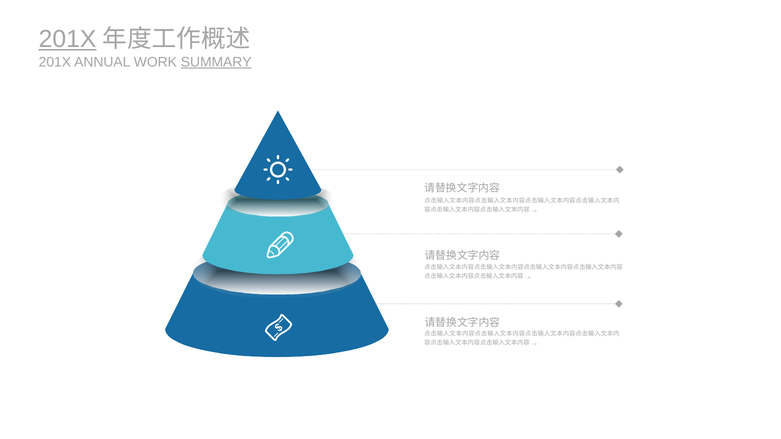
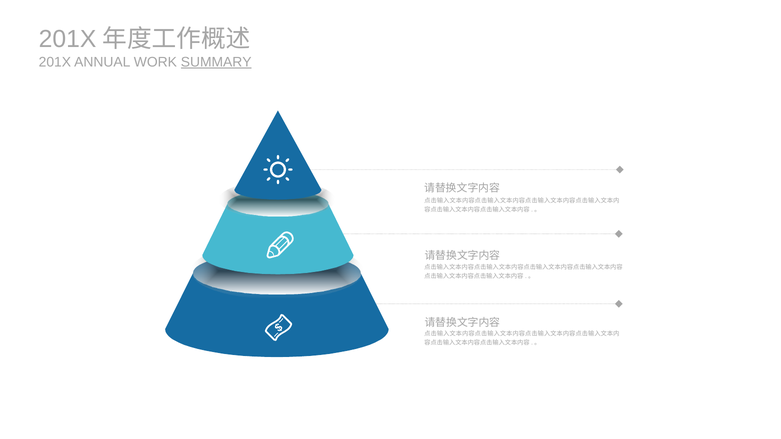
201X at (68, 39) underline: present -> none
